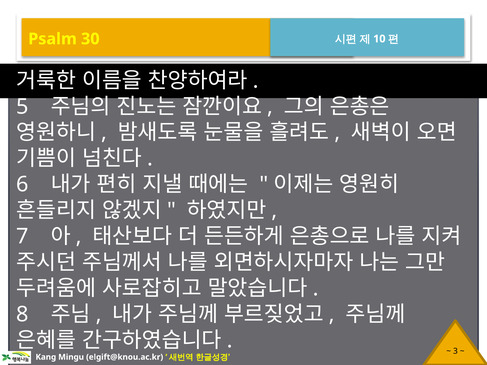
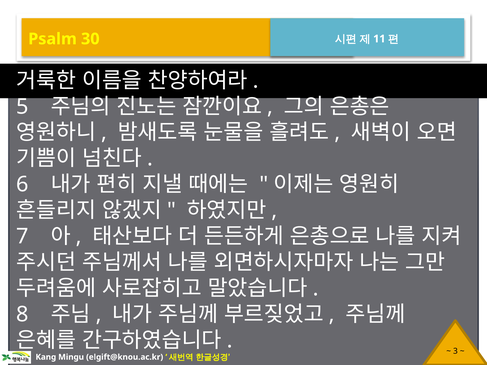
10: 10 -> 11
